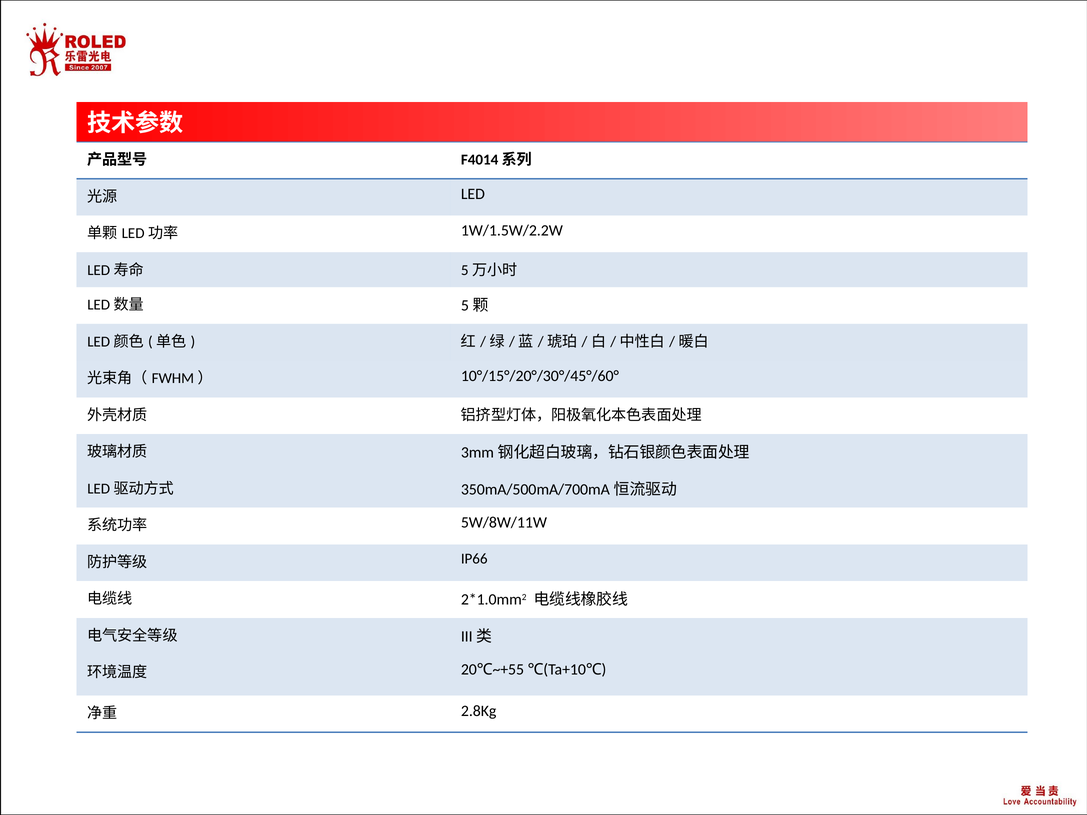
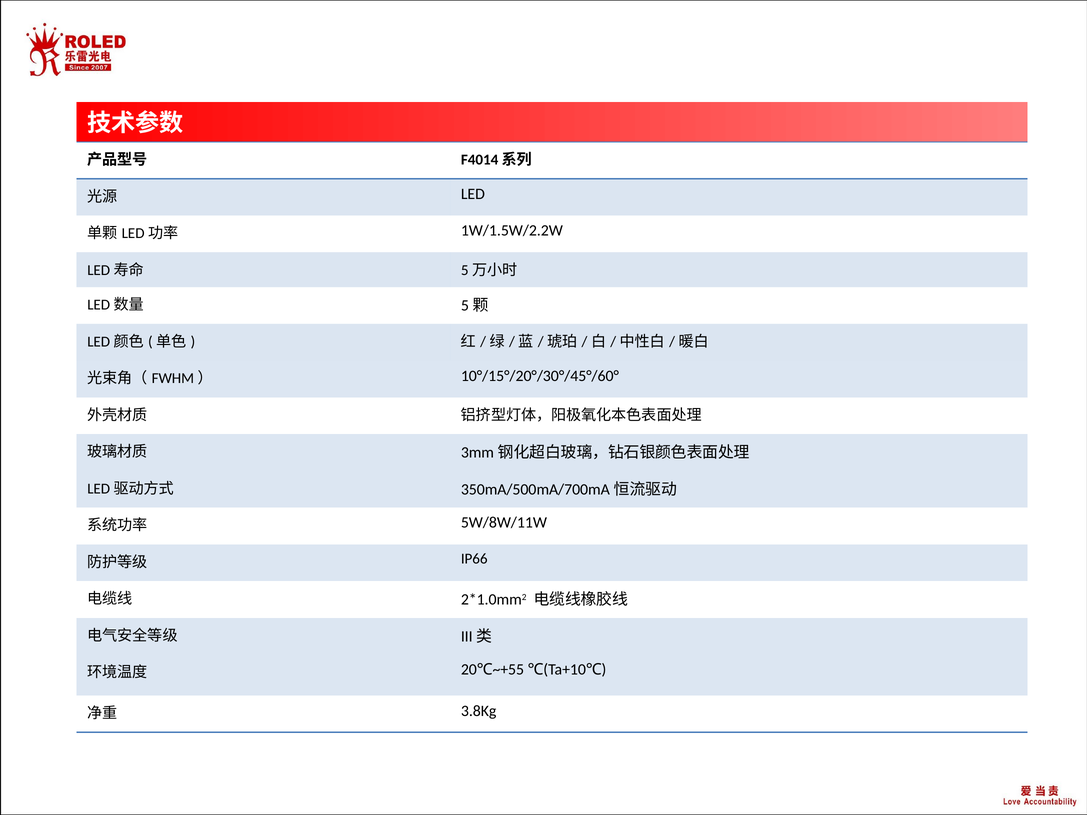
2.8Kg: 2.8Kg -> 3.8Kg
